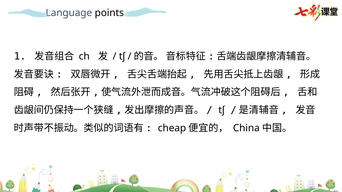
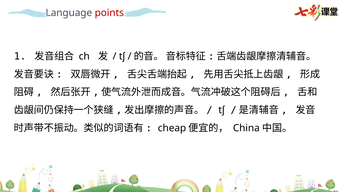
points colour: black -> red
